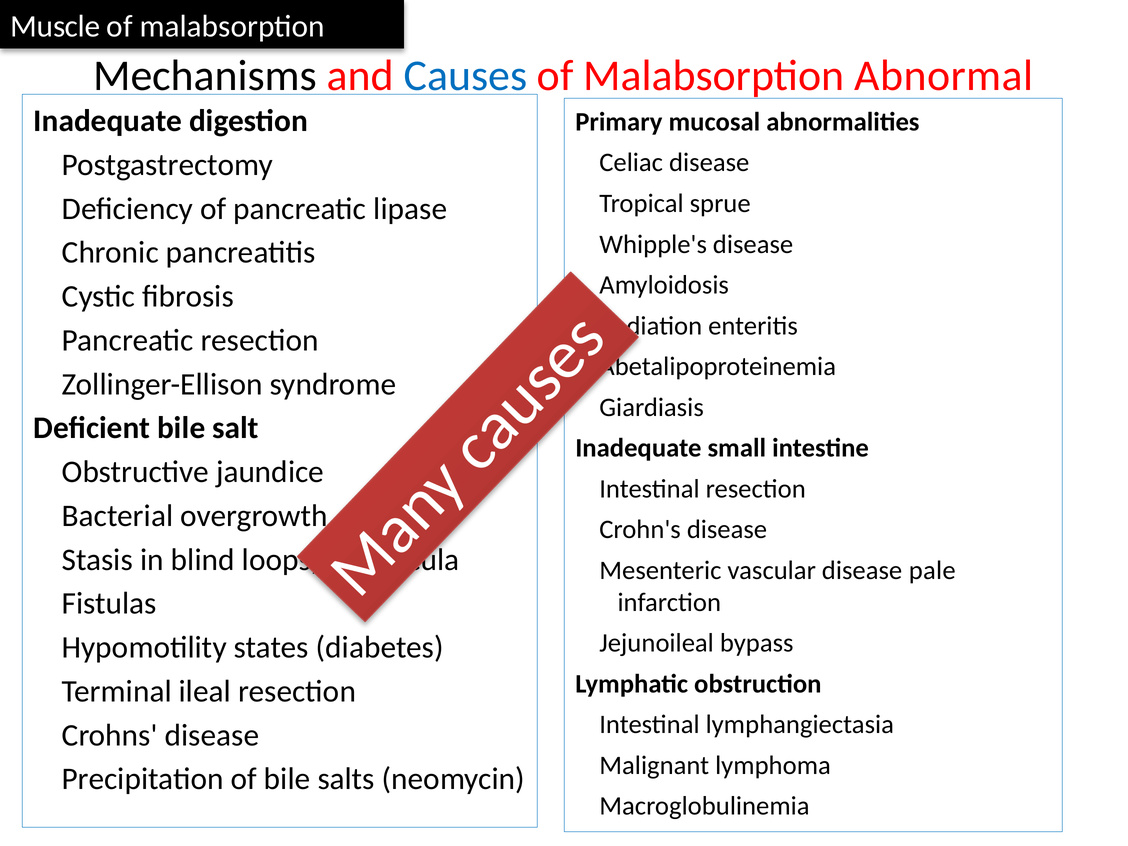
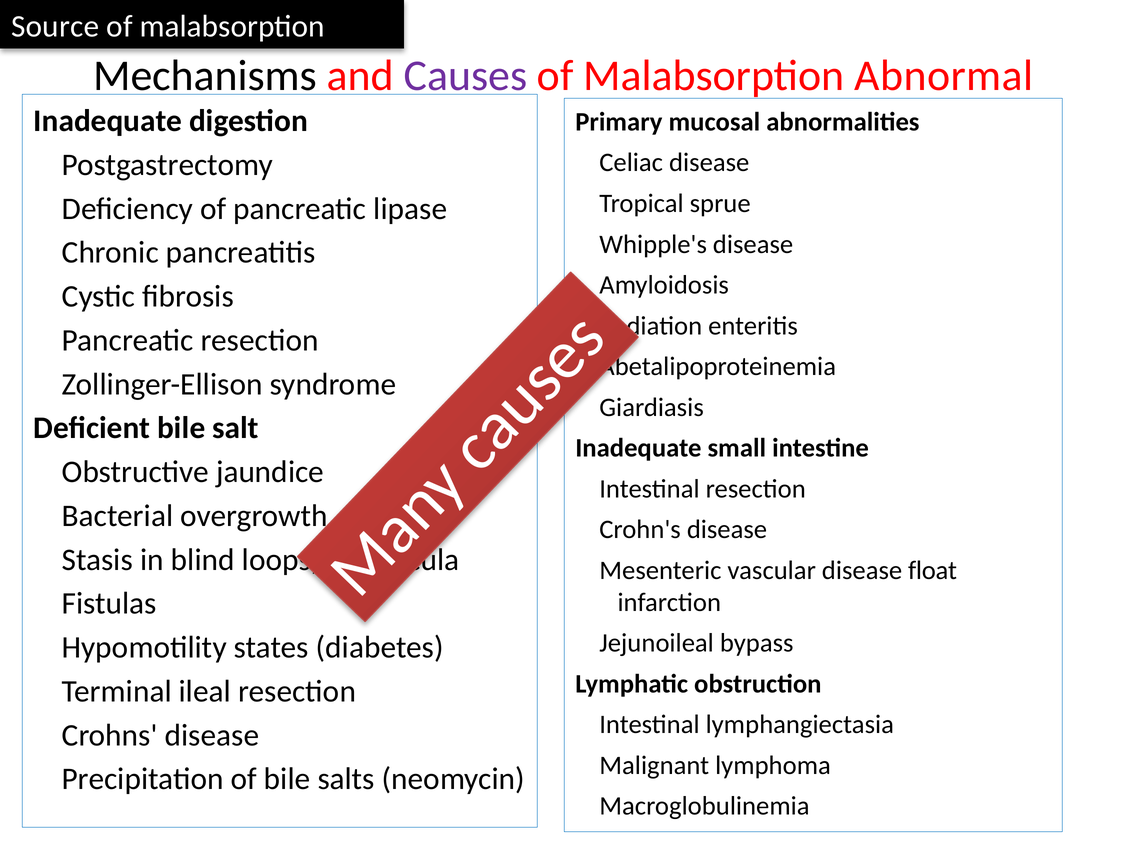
Muscle: Muscle -> Source
Causes colour: blue -> purple
pale: pale -> float
